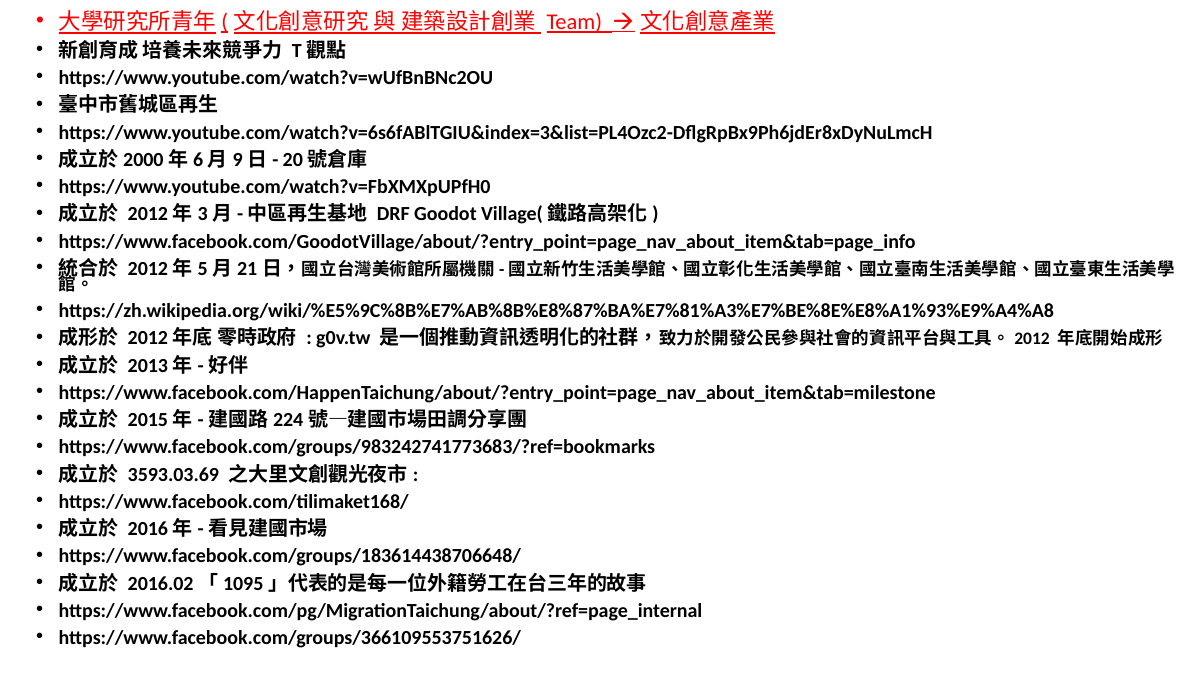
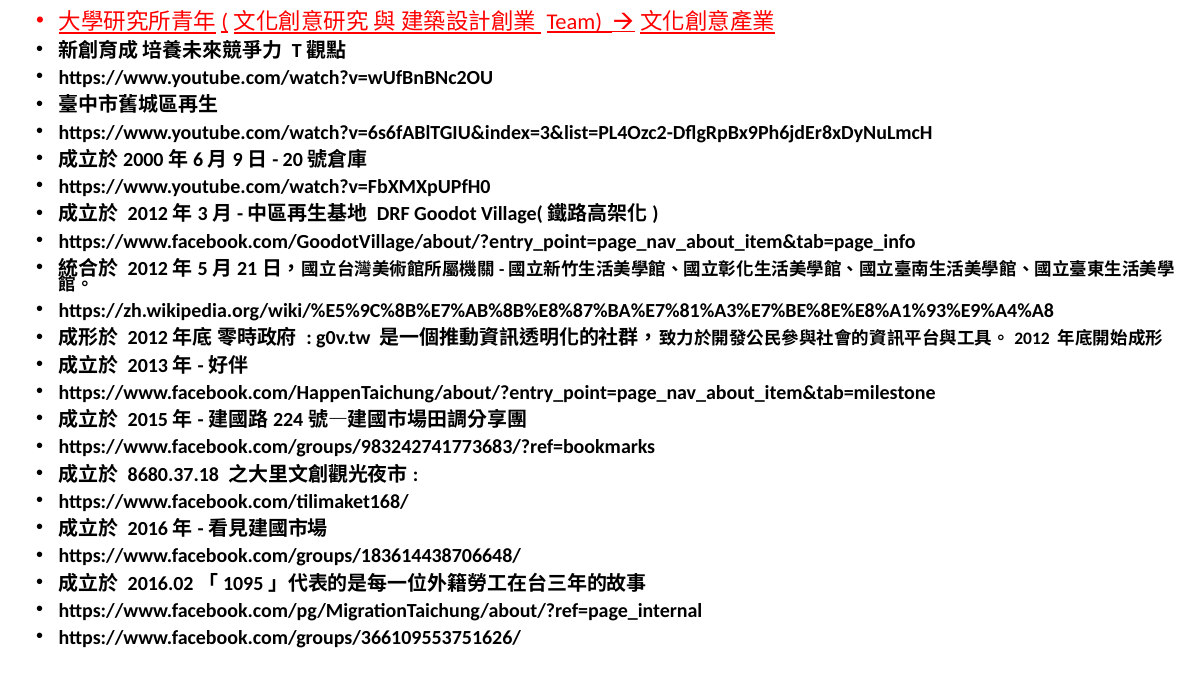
3593.03.69: 3593.03.69 -> 8680.37.18
